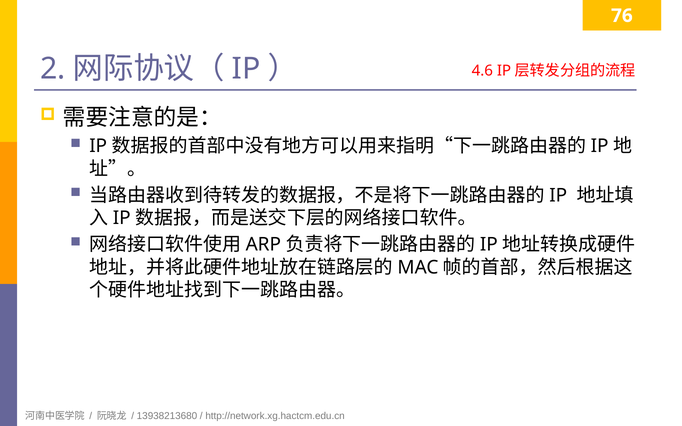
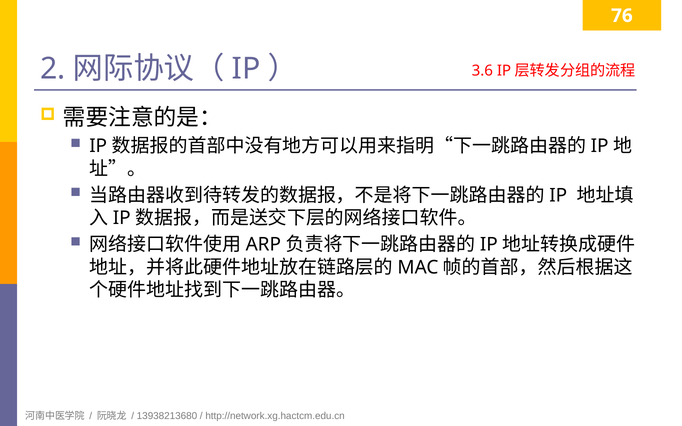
4.6: 4.6 -> 3.6
